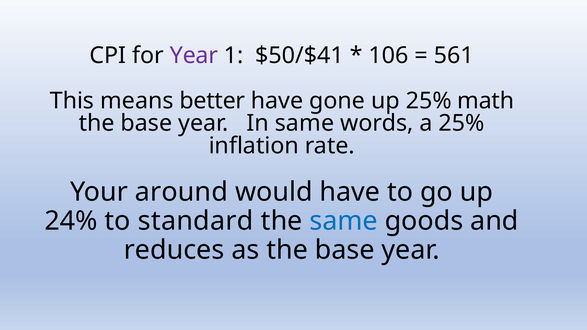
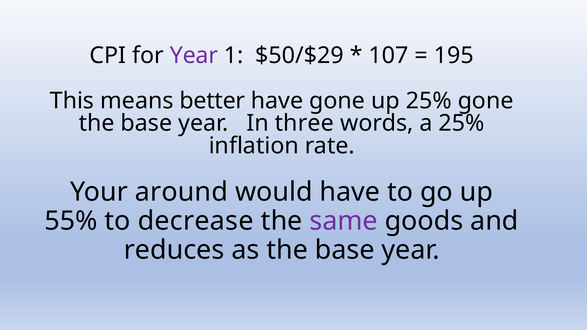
$50/$41: $50/$41 -> $50/$29
106: 106 -> 107
561: 561 -> 195
25% math: math -> gone
In same: same -> three
24%: 24% -> 55%
standard: standard -> decrease
same at (344, 221) colour: blue -> purple
